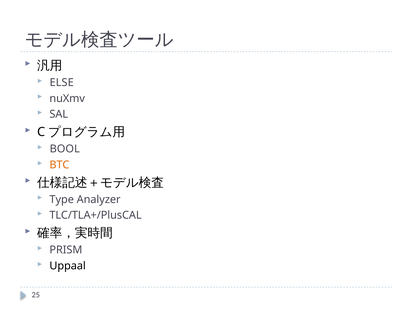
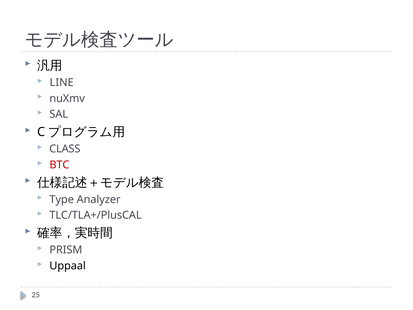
ELSE: ELSE -> LINE
BOOL: BOOL -> CLASS
BTC colour: orange -> red
